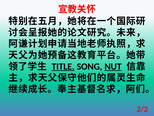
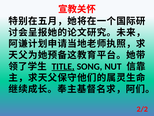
NUT underline: present -> none
